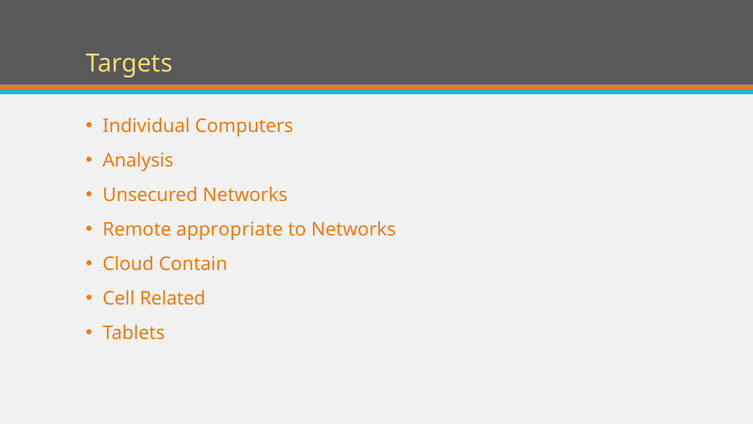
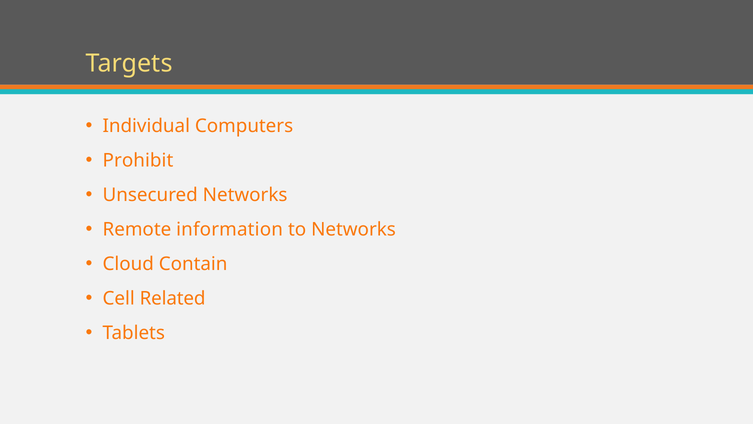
Analysis: Analysis -> Prohibit
appropriate: appropriate -> information
